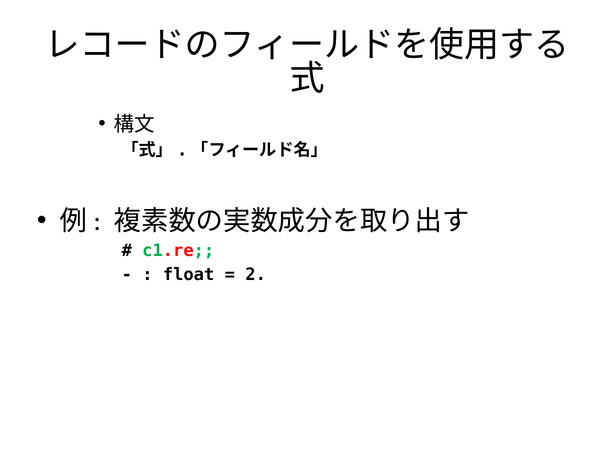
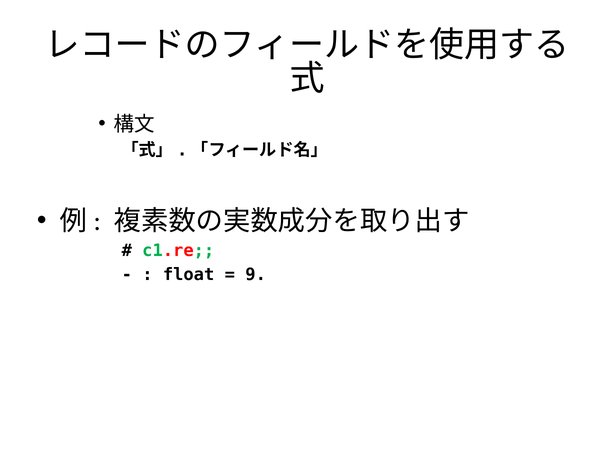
2: 2 -> 9
